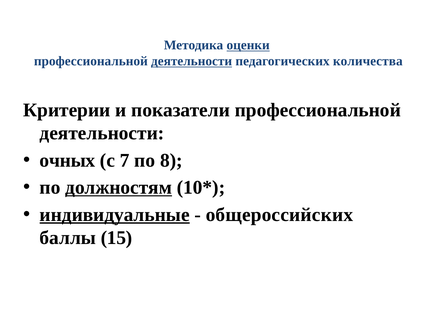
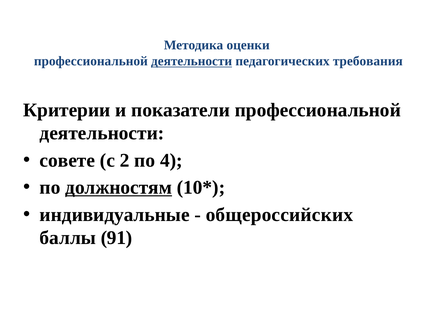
оценки underline: present -> none
количества: количества -> требования
очных: очных -> совете
7: 7 -> 2
8: 8 -> 4
индивидуальные underline: present -> none
15: 15 -> 91
